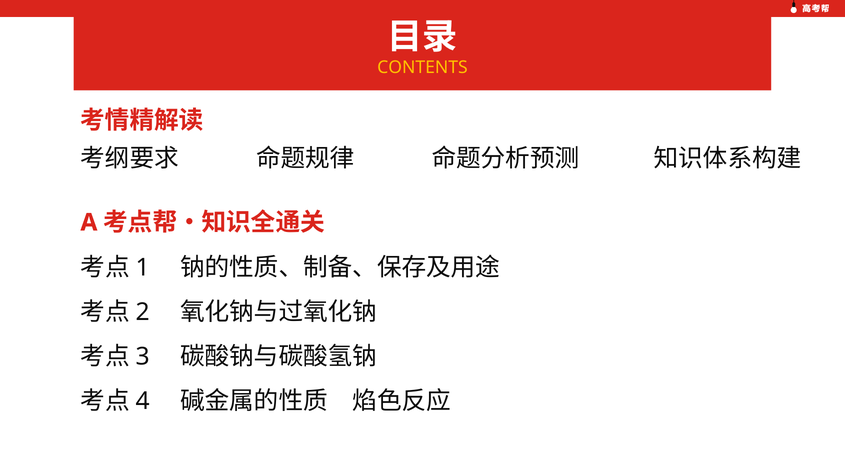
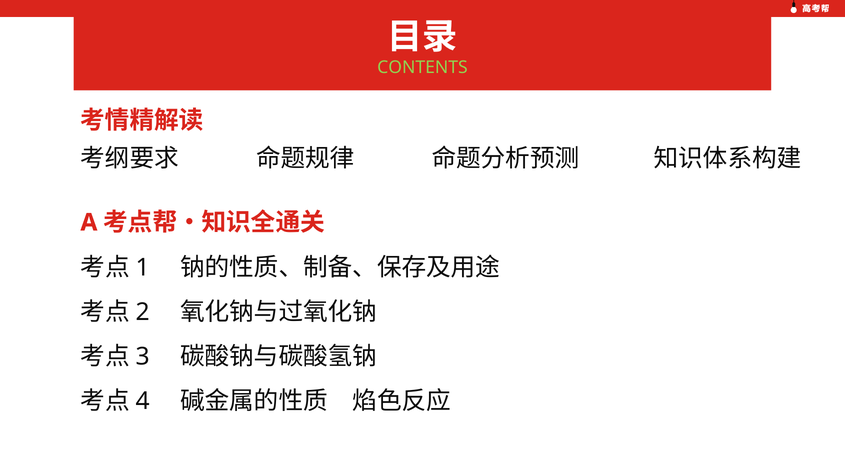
CONTENTS colour: yellow -> light green
